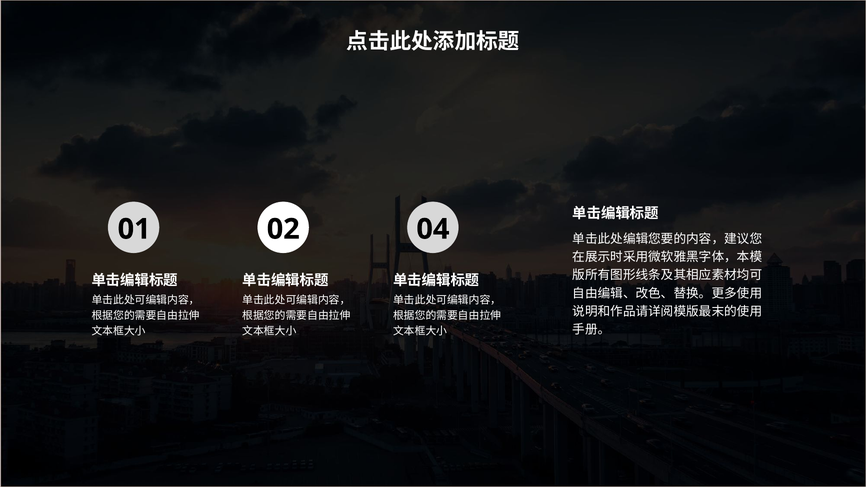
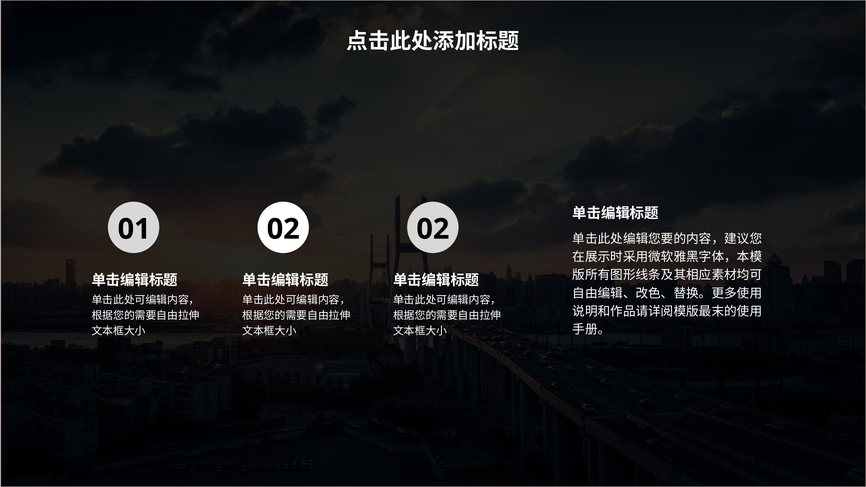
02 04: 04 -> 02
